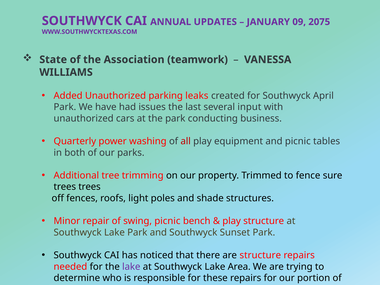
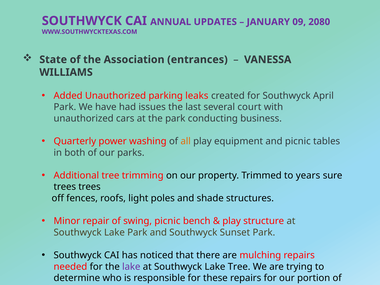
2075: 2075 -> 2080
teamwork: teamwork -> entrances
input: input -> court
all colour: red -> orange
fence: fence -> years
are structure: structure -> mulching
Lake Area: Area -> Tree
